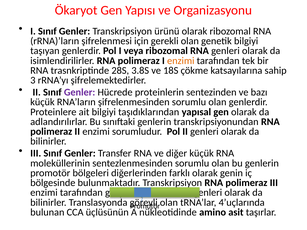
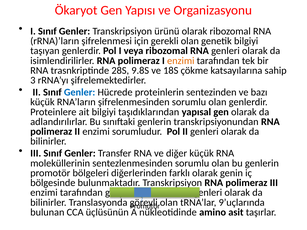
3.8S: 3.8S -> 9.8S
Genler at (80, 92) colour: purple -> blue
4’uçlarında: 4’uçlarında -> 9’uçlarında
